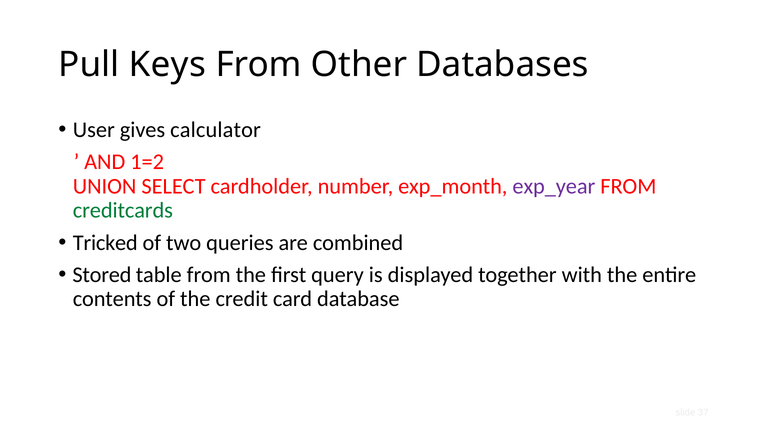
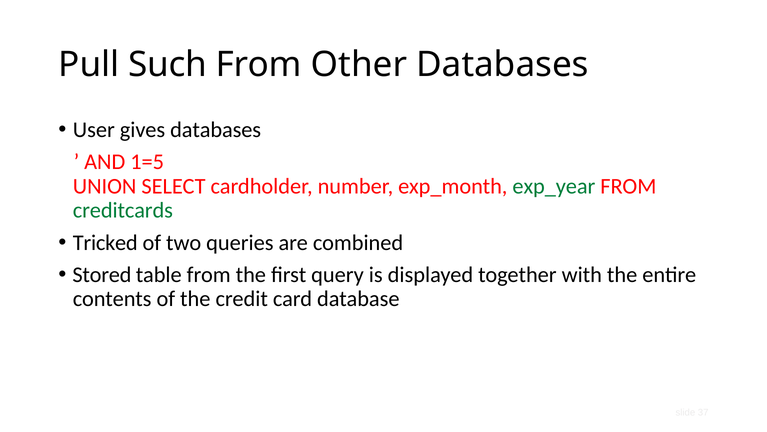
Keys: Keys -> Such
gives calculator: calculator -> databases
1=2: 1=2 -> 1=5
exp_year colour: purple -> green
